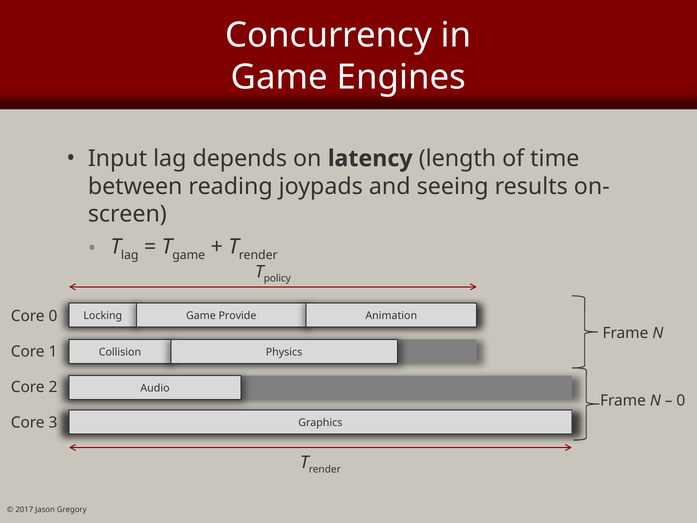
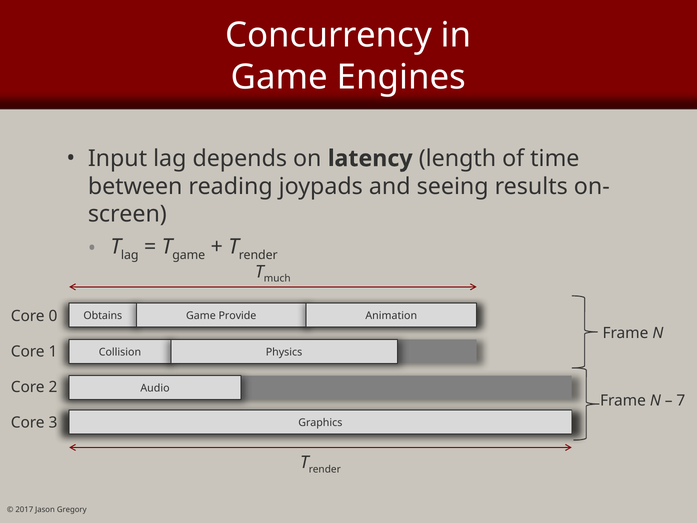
policy: policy -> much
Locking: Locking -> Obtains
0 at (681, 400): 0 -> 7
